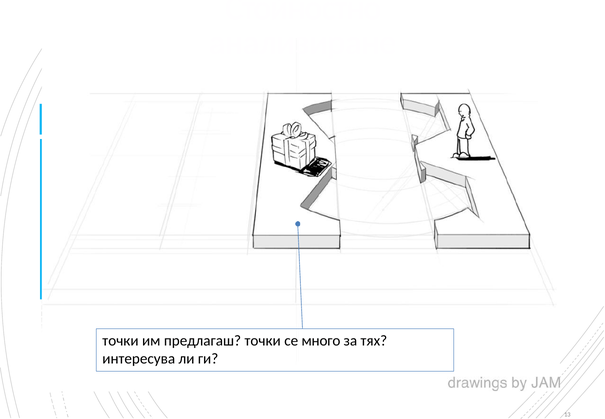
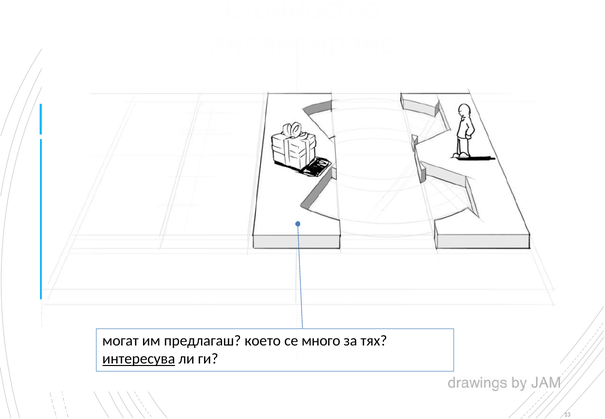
точки at (120, 341): точки -> могат
предлагаш точки: точки -> което
интересува underline: none -> present
